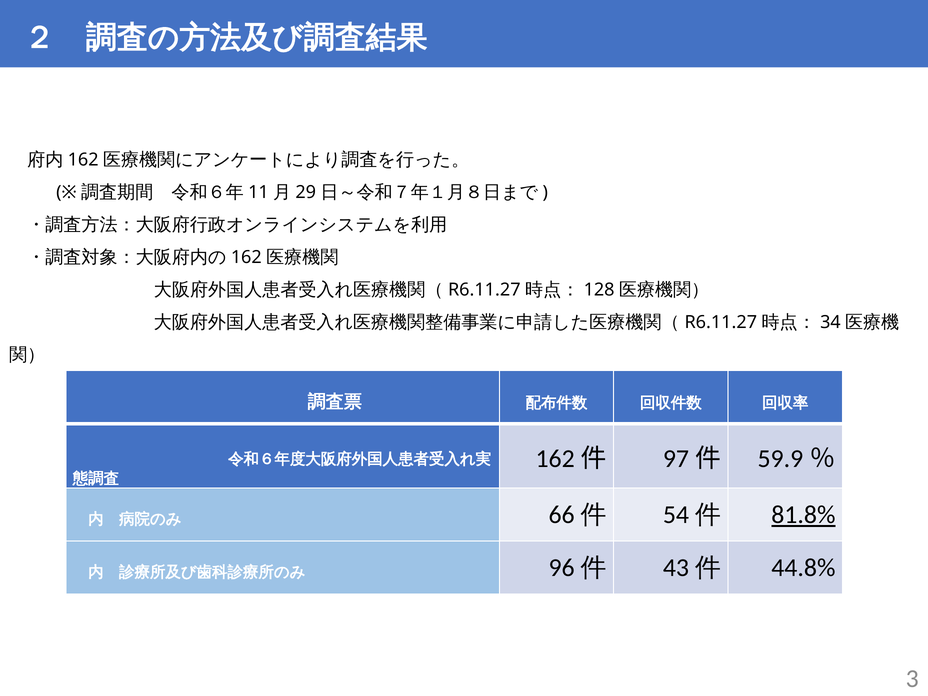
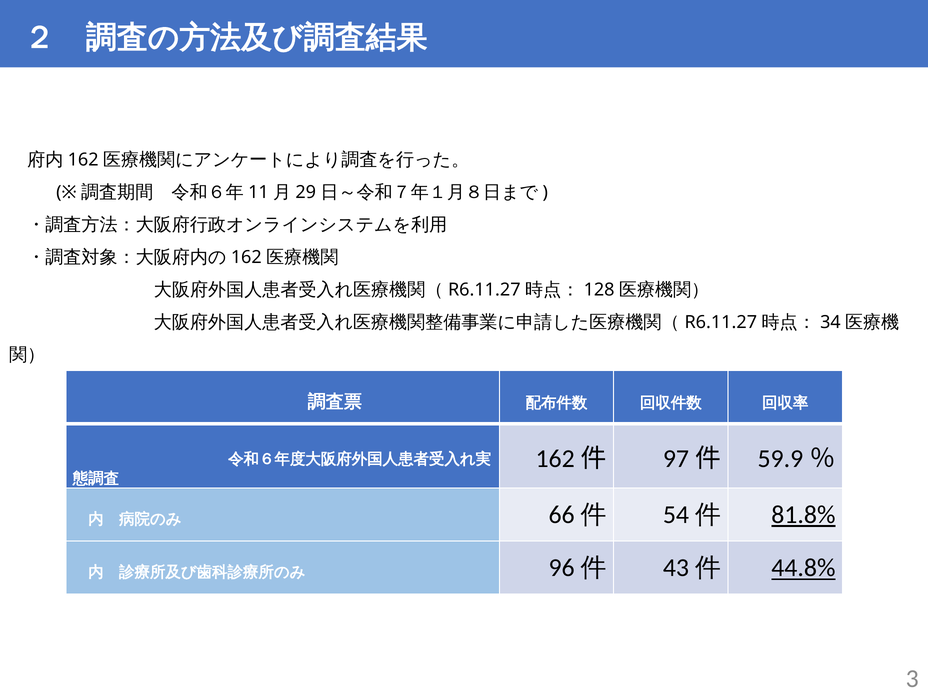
44.8% underline: none -> present
